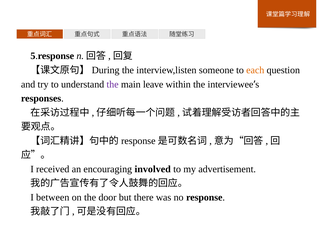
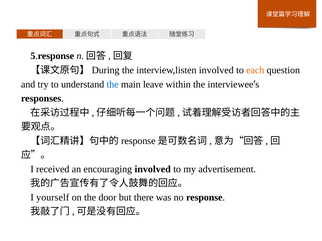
interview,listen someone: someone -> involved
the at (113, 84) colour: purple -> blue
between: between -> yourself
